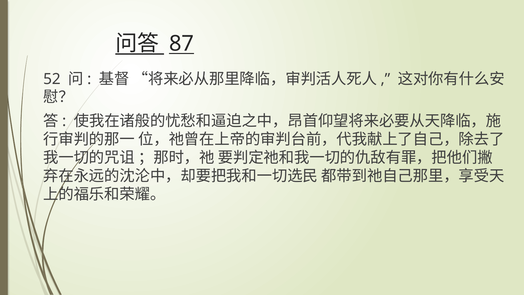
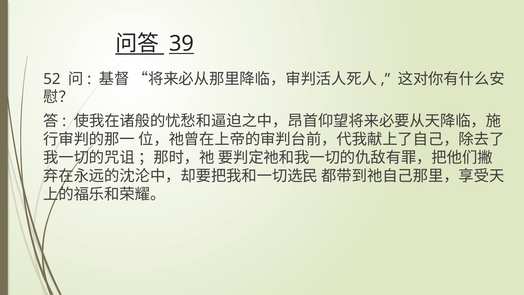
87: 87 -> 39
